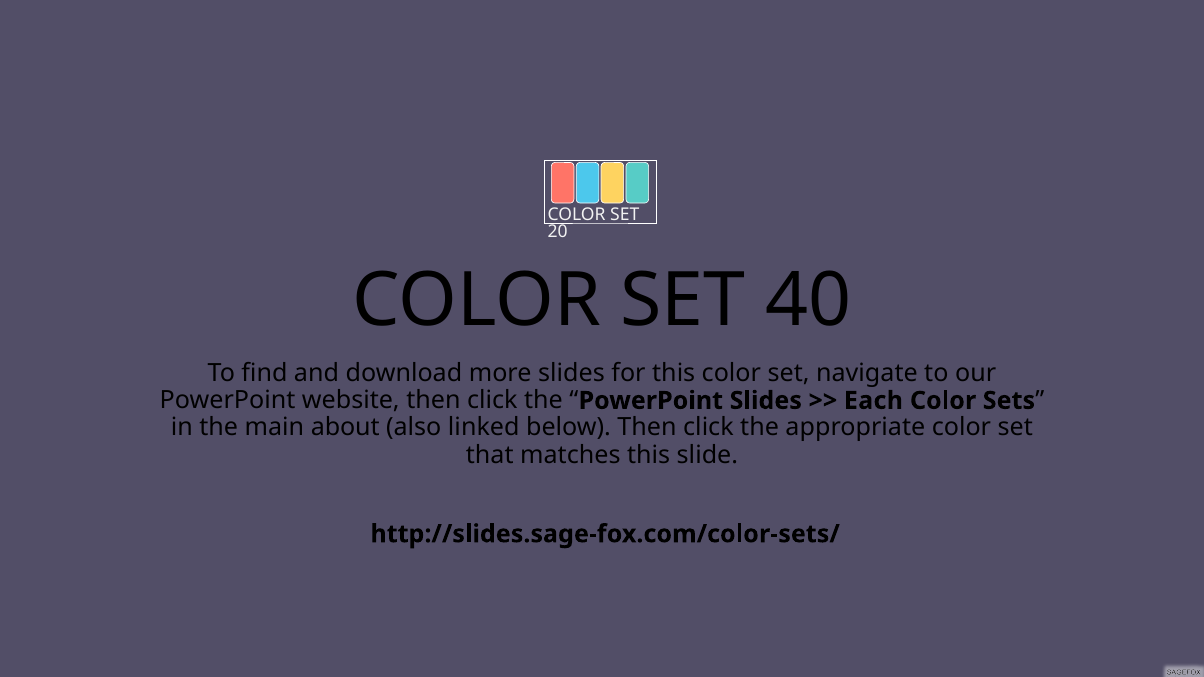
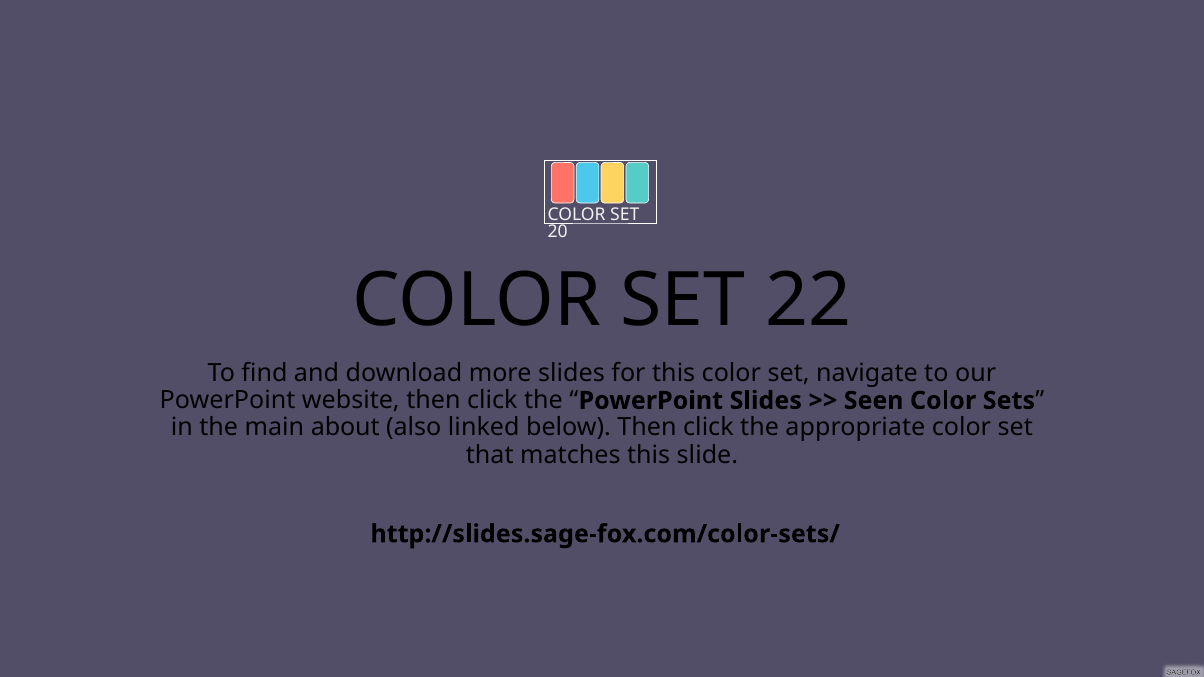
40: 40 -> 22
Each: Each -> Seen
